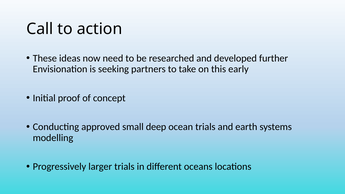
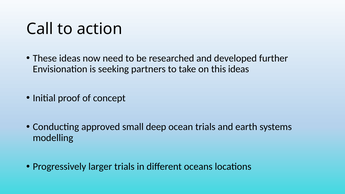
this early: early -> ideas
